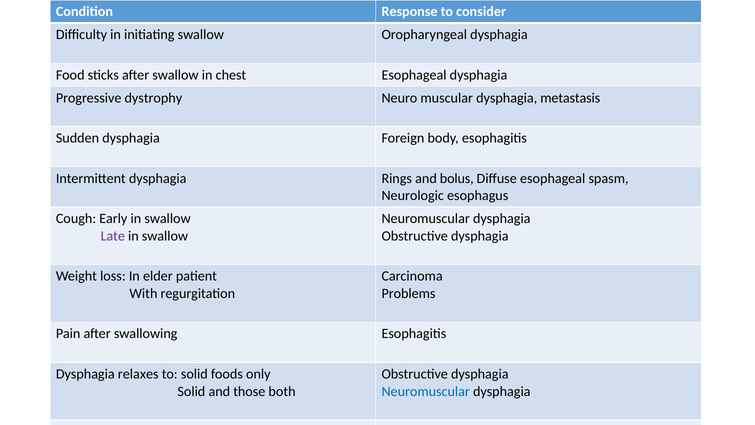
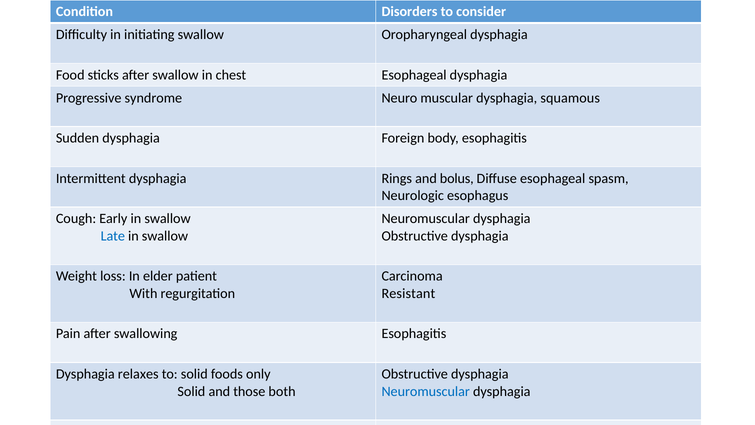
Response: Response -> Disorders
dystrophy: dystrophy -> syndrome
metastasis: metastasis -> squamous
Late colour: purple -> blue
Problems: Problems -> Resistant
